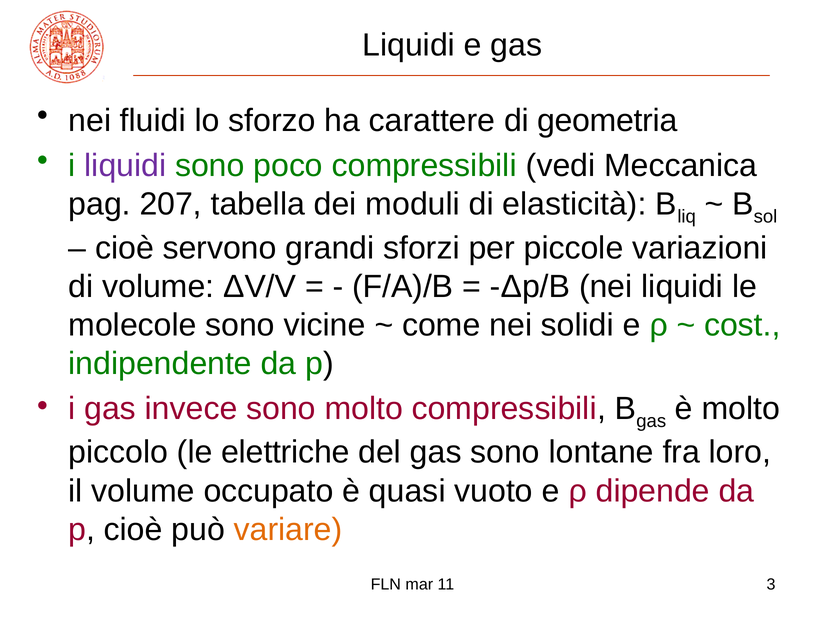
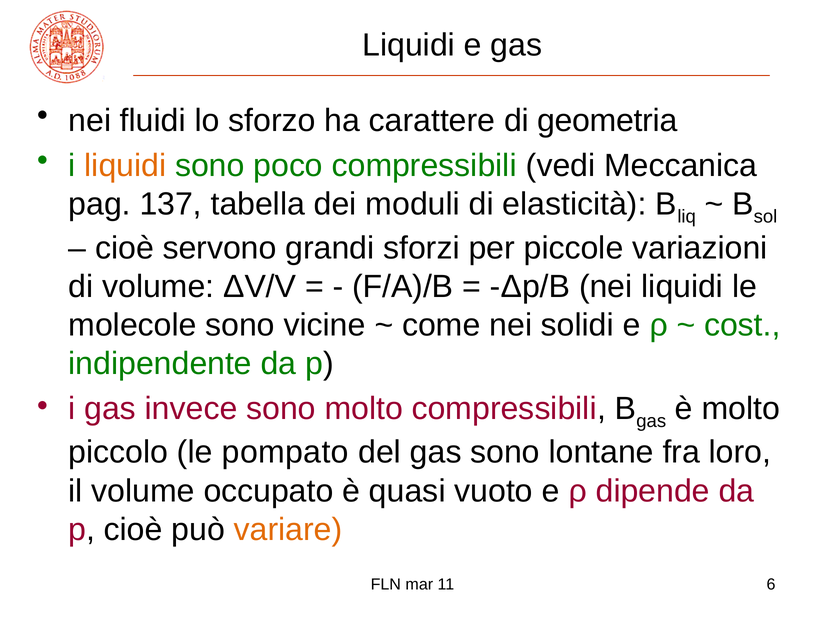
liquidi at (125, 166) colour: purple -> orange
207: 207 -> 137
elettriche: elettriche -> pompato
3: 3 -> 6
